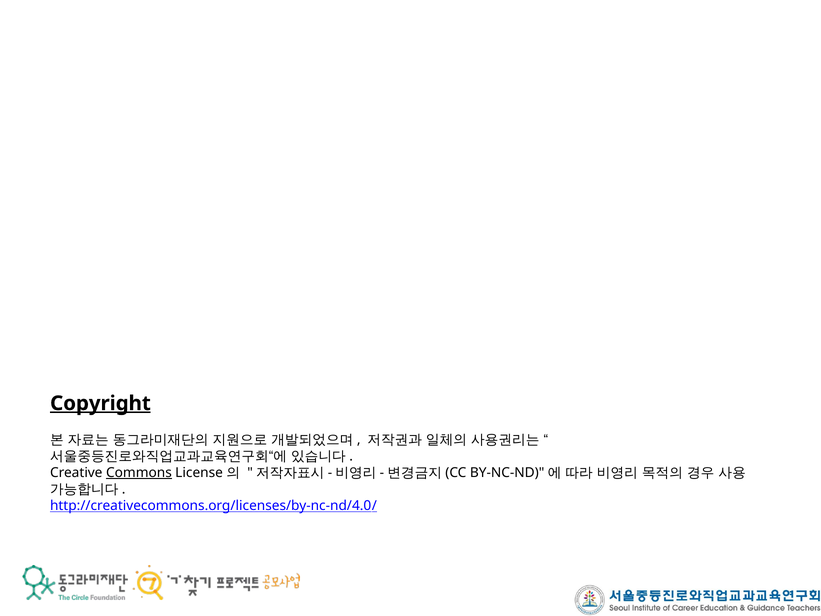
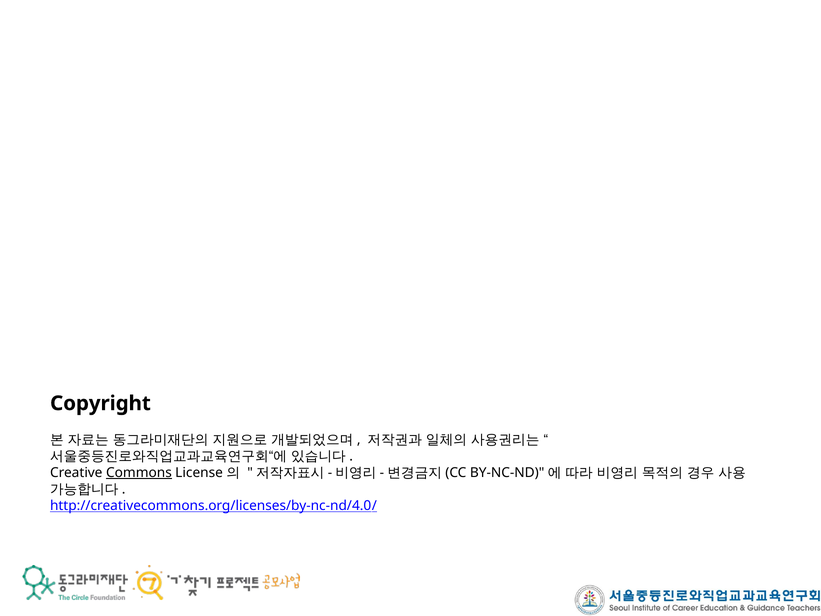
Copyright underline: present -> none
